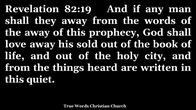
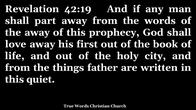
82:19: 82:19 -> 42:19
they: they -> part
sold: sold -> first
heard: heard -> father
